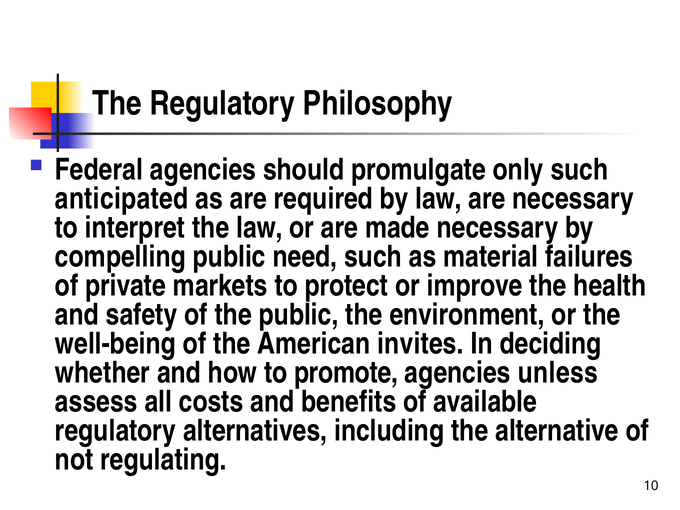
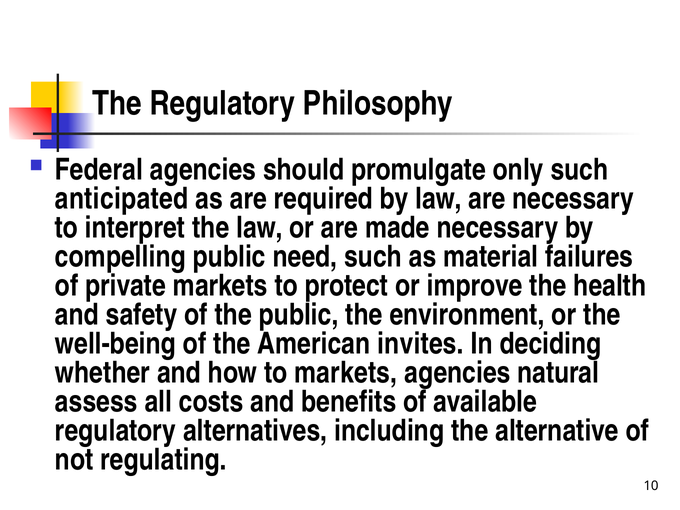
to promote: promote -> markets
unless: unless -> natural
